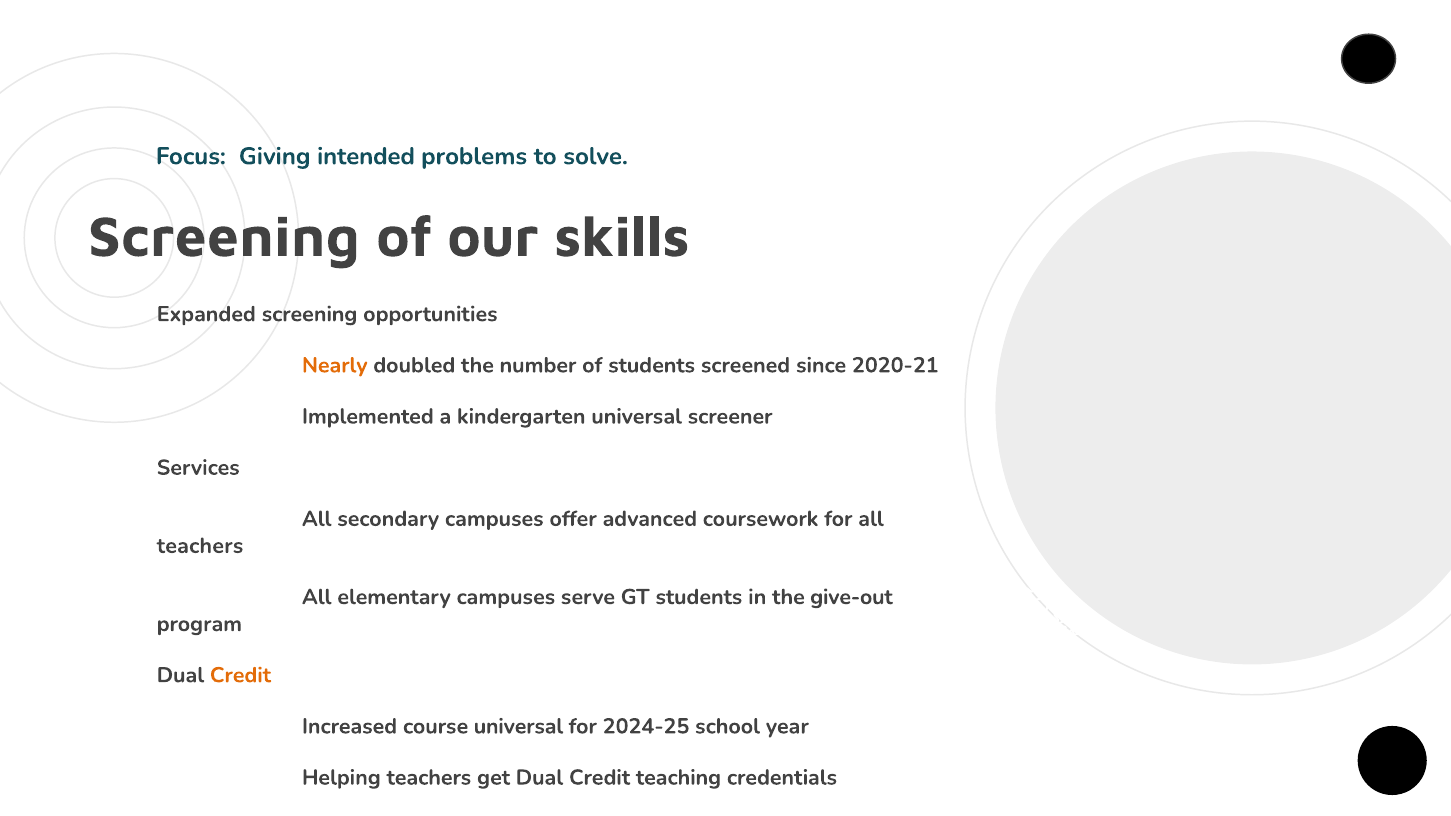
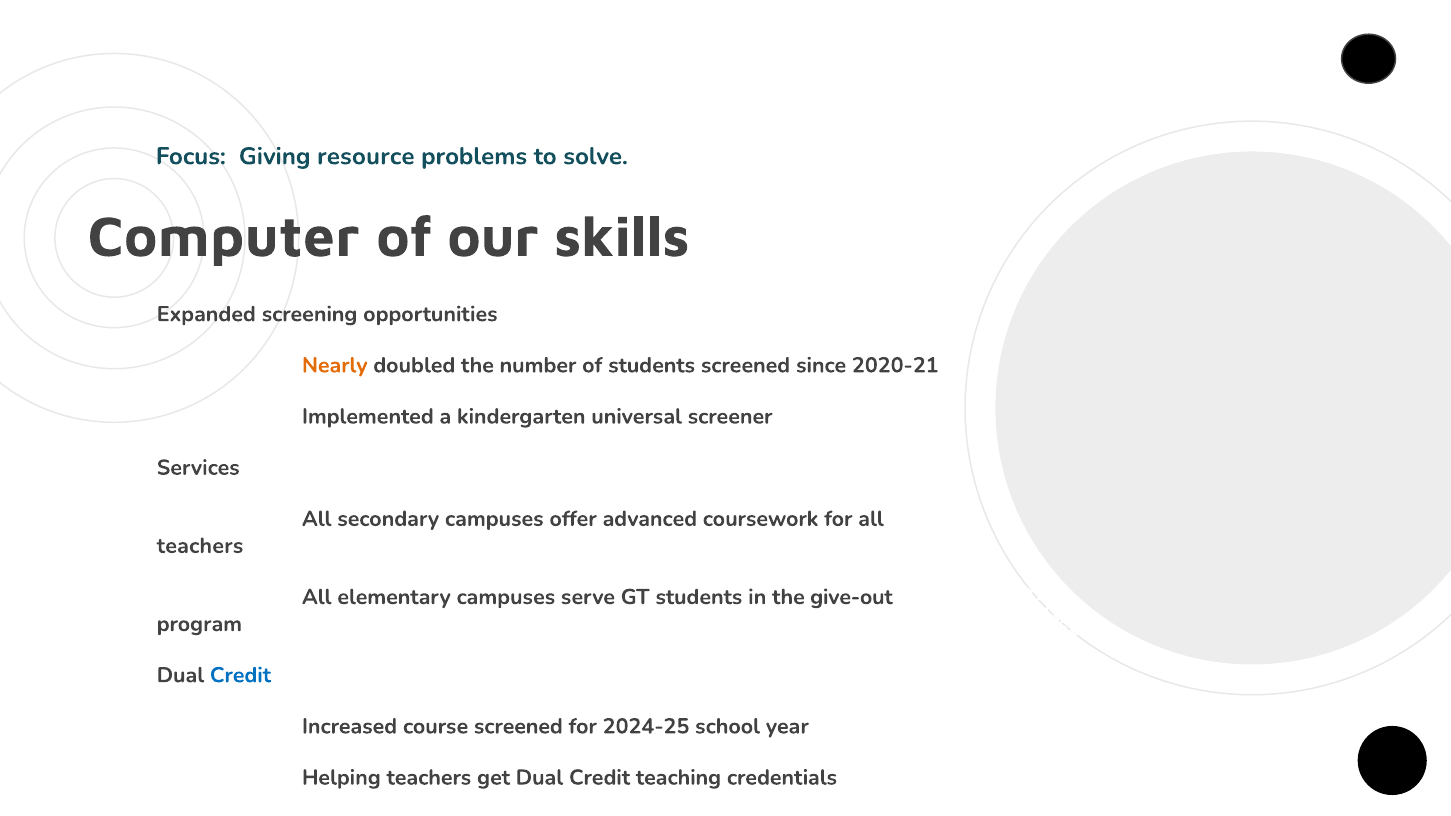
intended: intended -> resource
Screening at (224, 237): Screening -> Computer
Credit at (240, 675) colour: orange -> blue
course universal: universal -> screened
